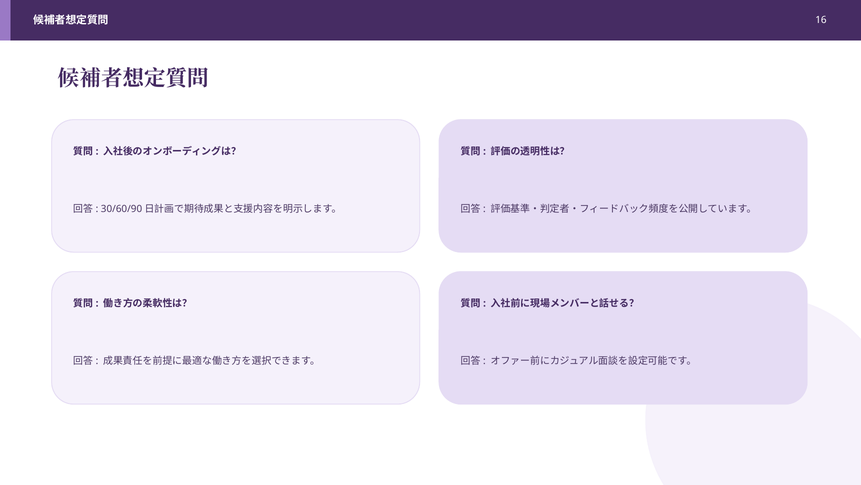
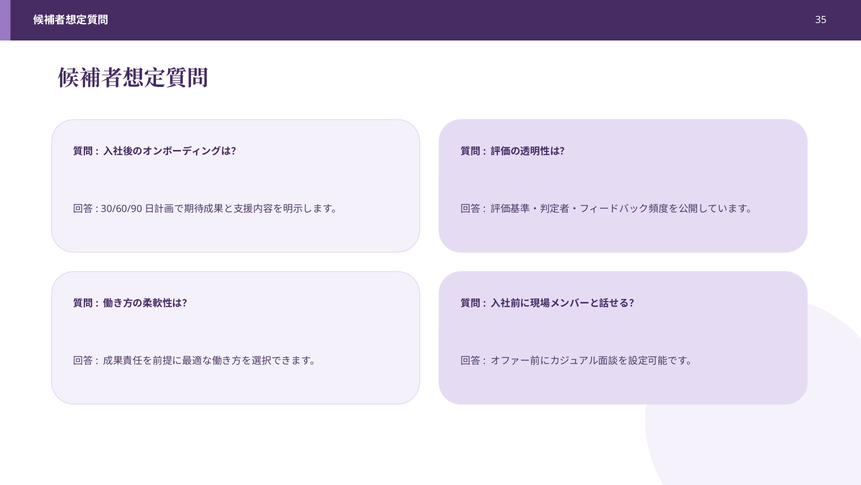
16: 16 -> 35
